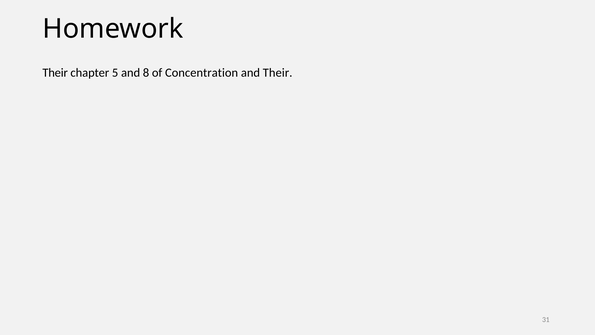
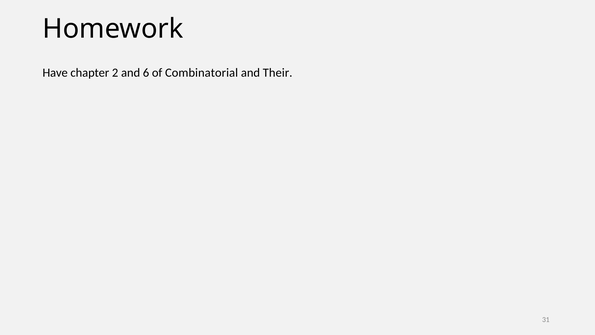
Their at (55, 73): Their -> Have
5: 5 -> 2
8: 8 -> 6
Concentration: Concentration -> Combinatorial
